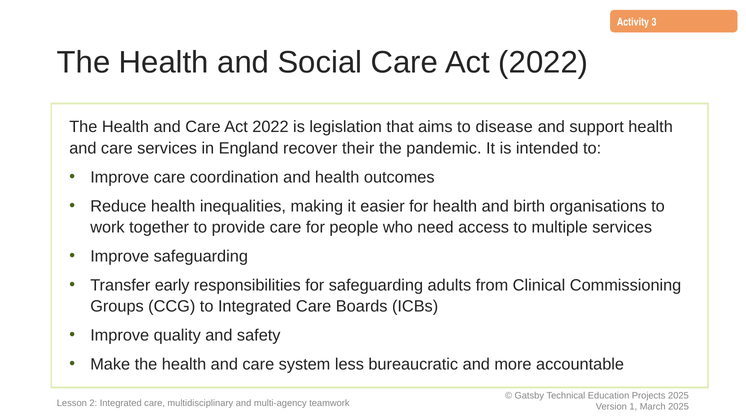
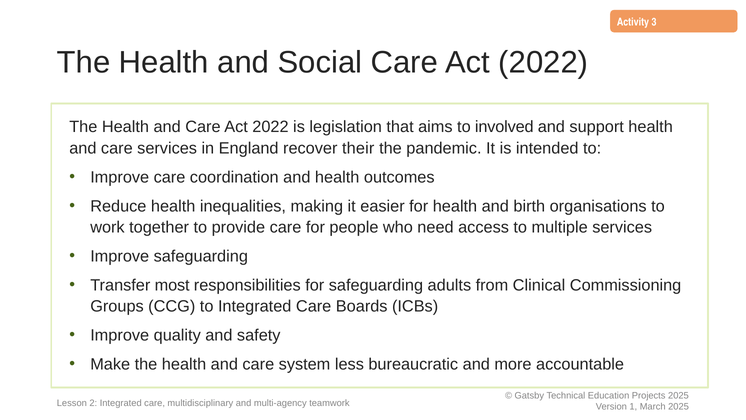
disease: disease -> involved
early: early -> most
